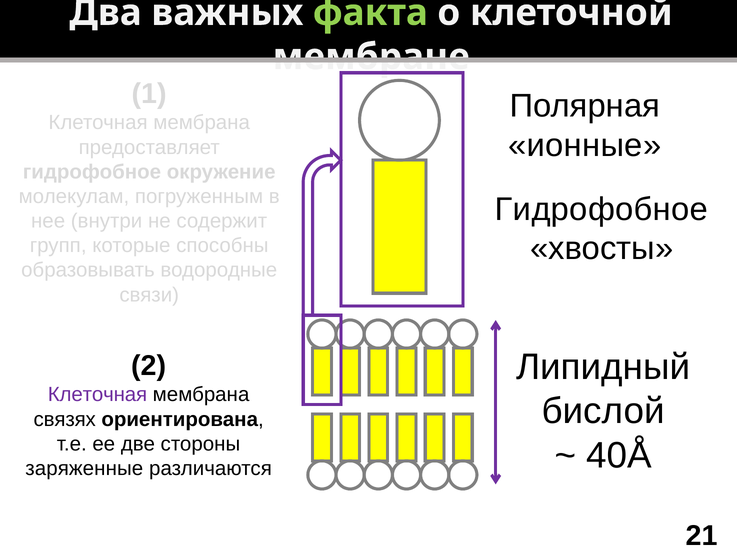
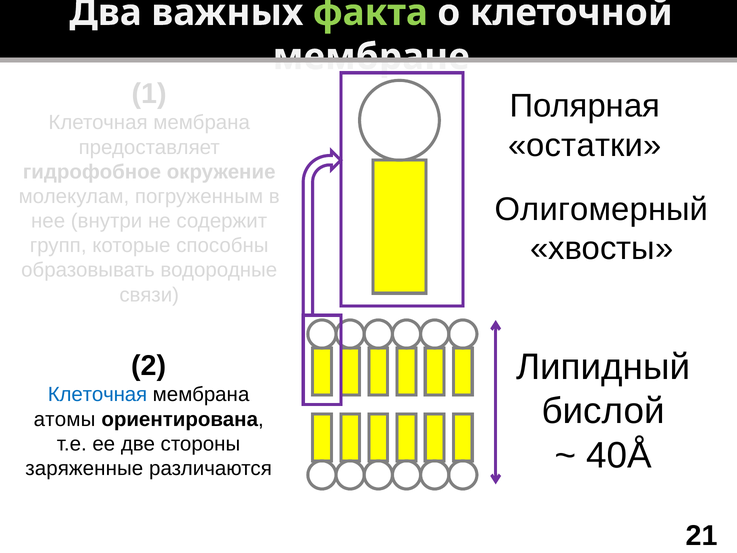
ионные: ионные -> остатки
Гидрофобное at (601, 209): Гидрофобное -> Олигомерный
Клеточная at (97, 394) colour: purple -> blue
связях: связях -> атомы
